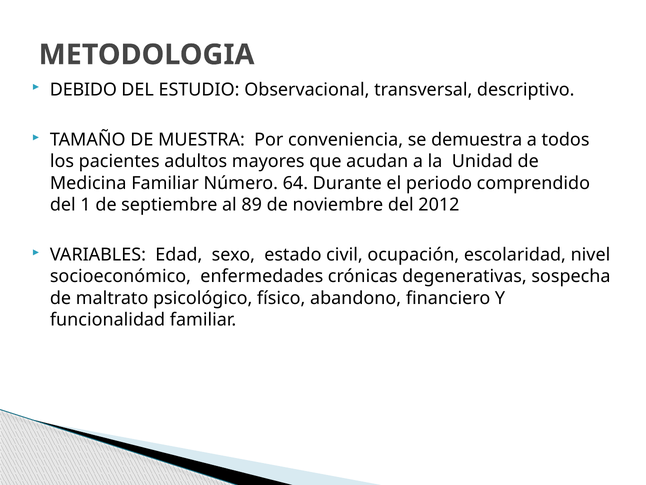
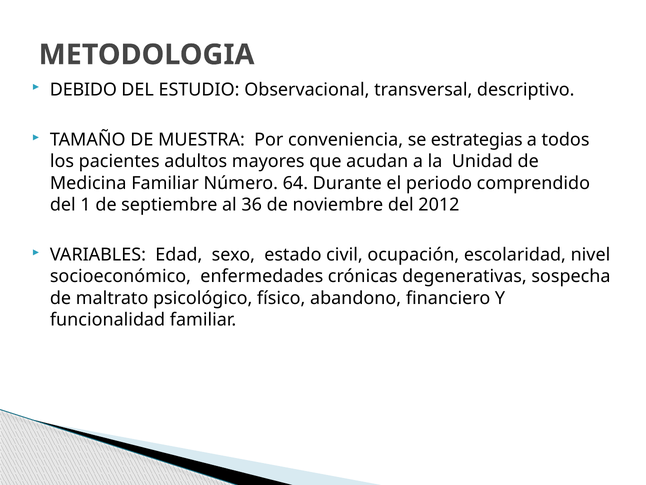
demuestra: demuestra -> estrategias
89: 89 -> 36
